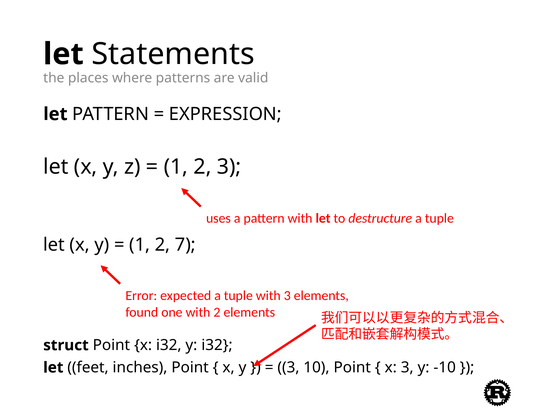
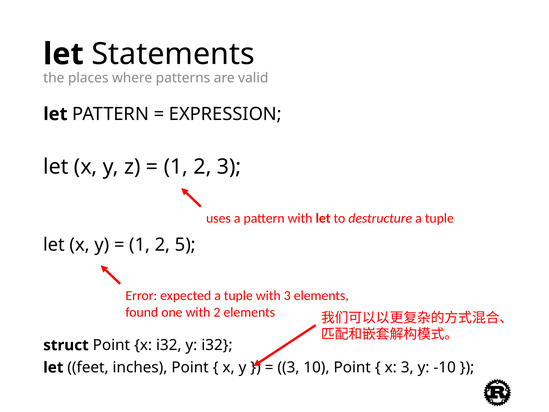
7: 7 -> 5
